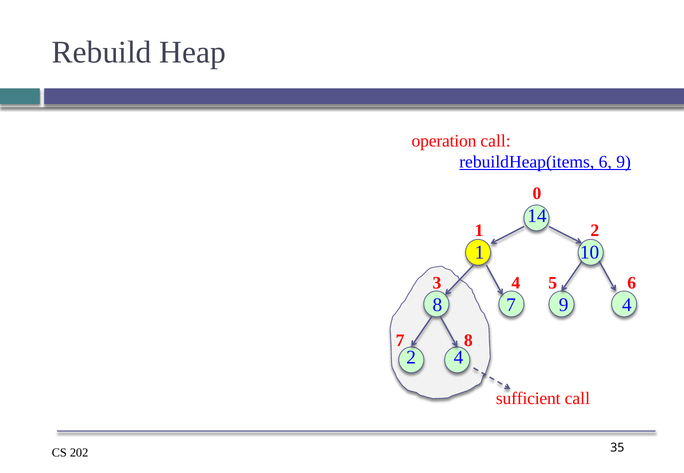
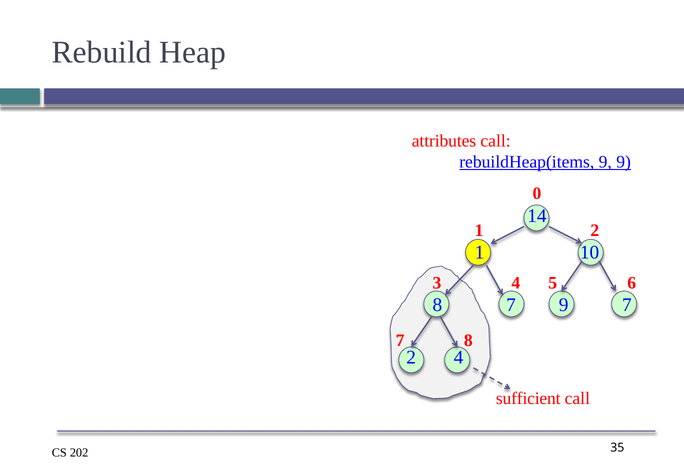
operation: operation -> attributes
rebuildHeap(items 6: 6 -> 9
9 4: 4 -> 7
